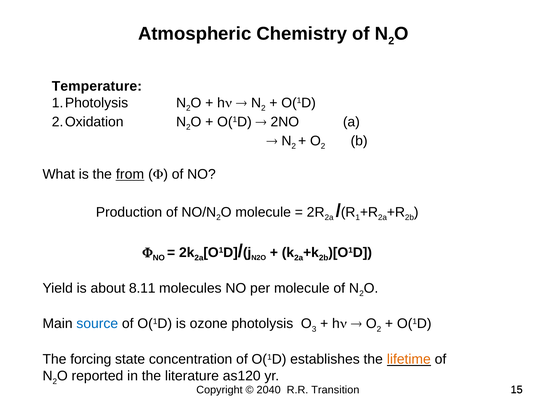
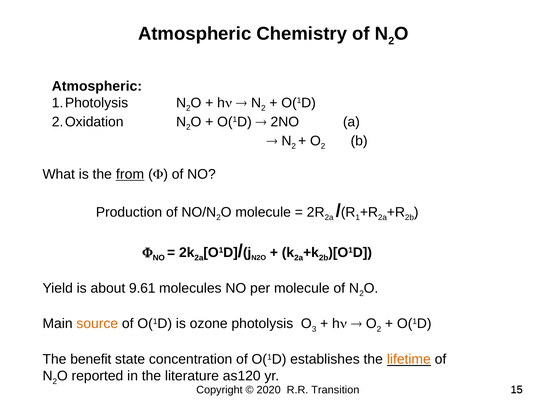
Temperature at (97, 86): Temperature -> Atmospheric
8.11: 8.11 -> 9.61
source colour: blue -> orange
forcing: forcing -> benefit
2040: 2040 -> 2020
